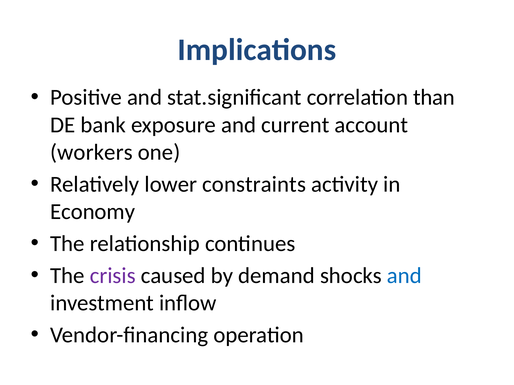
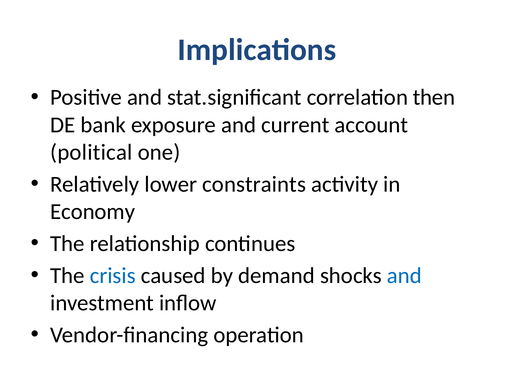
than: than -> then
workers: workers -> political
crisis colour: purple -> blue
